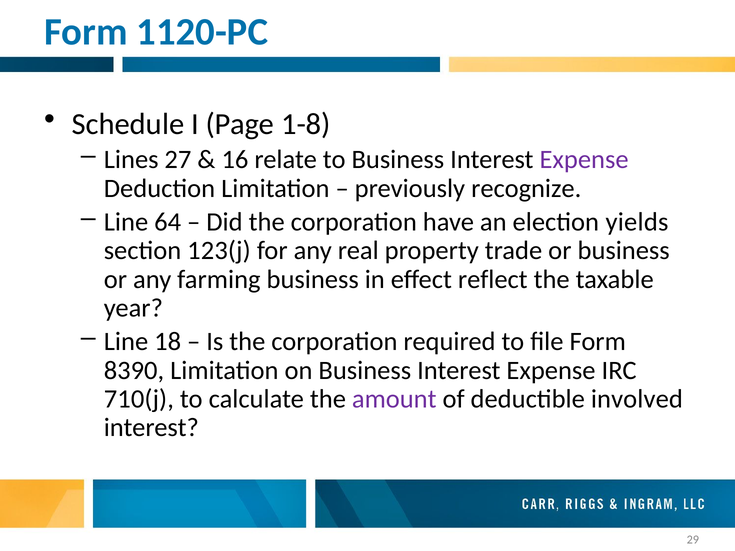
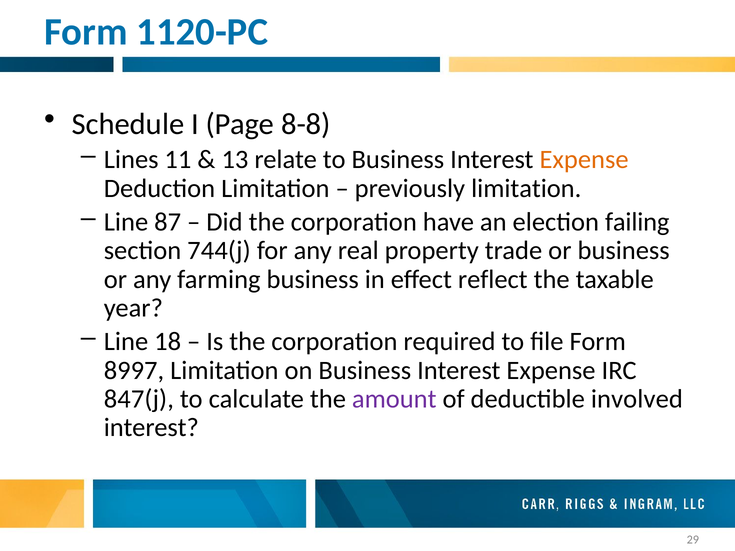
1-8: 1-8 -> 8-8
27: 27 -> 11
16: 16 -> 13
Expense at (584, 160) colour: purple -> orange
previously recognize: recognize -> limitation
64: 64 -> 87
yields: yields -> failing
123(j: 123(j -> 744(j
8390: 8390 -> 8997
710(j: 710(j -> 847(j
